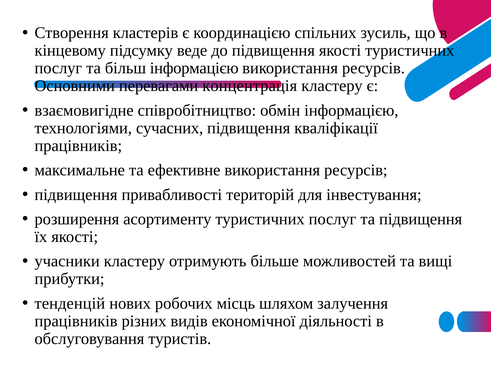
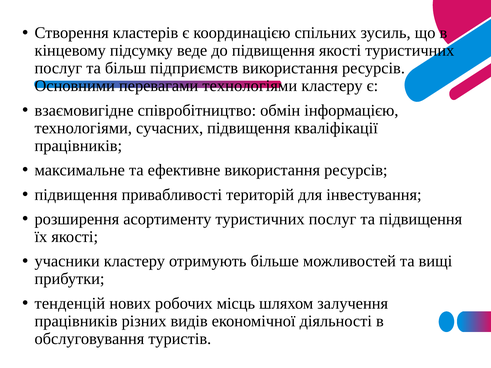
більш інформацією: інформацією -> підприємств
перевагами концентрація: концентрація -> технологіями
